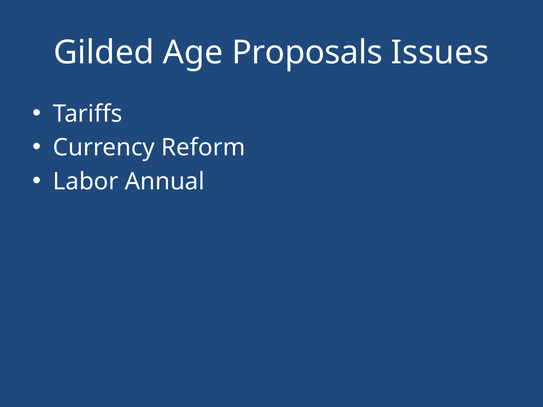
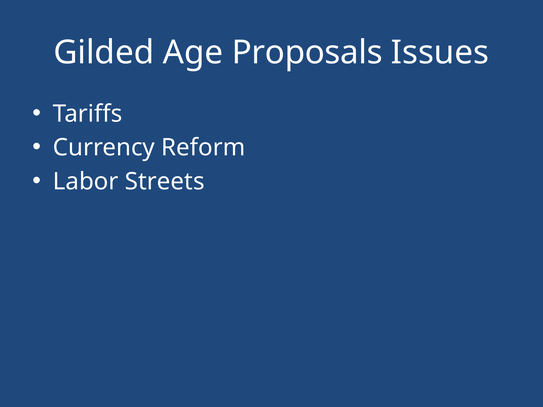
Annual: Annual -> Streets
